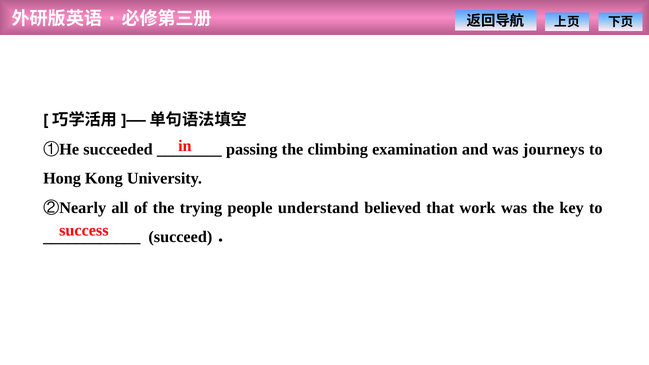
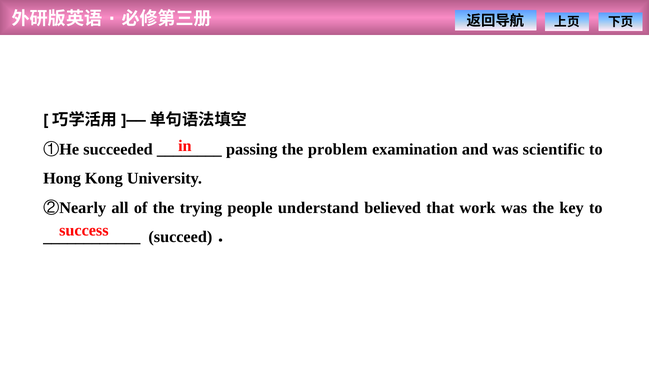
climbing: climbing -> problem
journeys: journeys -> scientific
